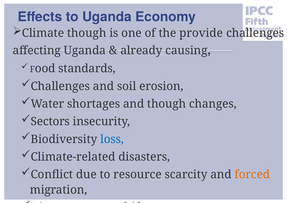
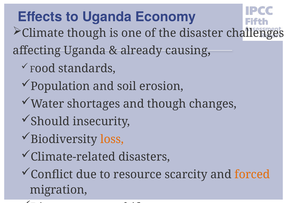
provide: provide -> disaster
Challenges at (60, 86): Challenges -> Population
Sectors: Sectors -> Should
loss colour: blue -> orange
